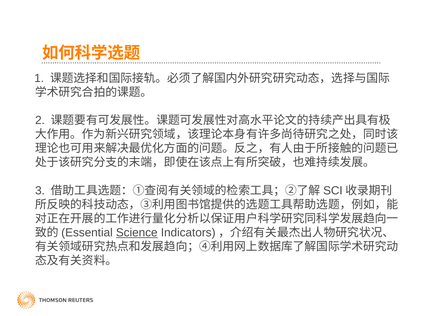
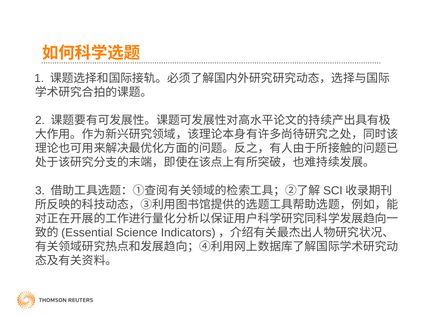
Science underline: present -> none
